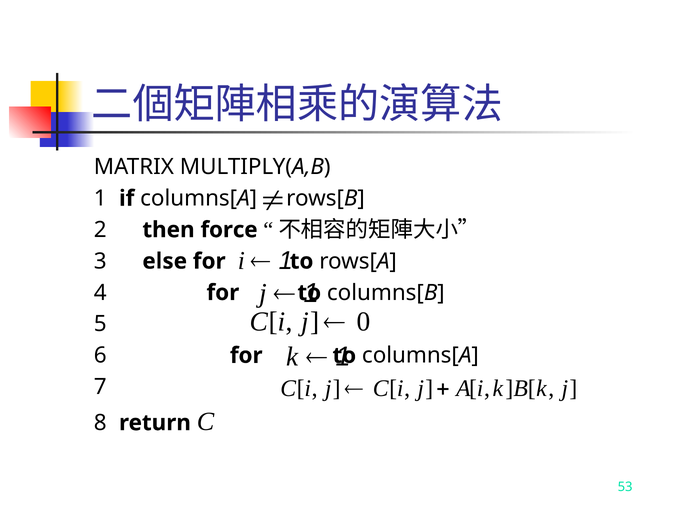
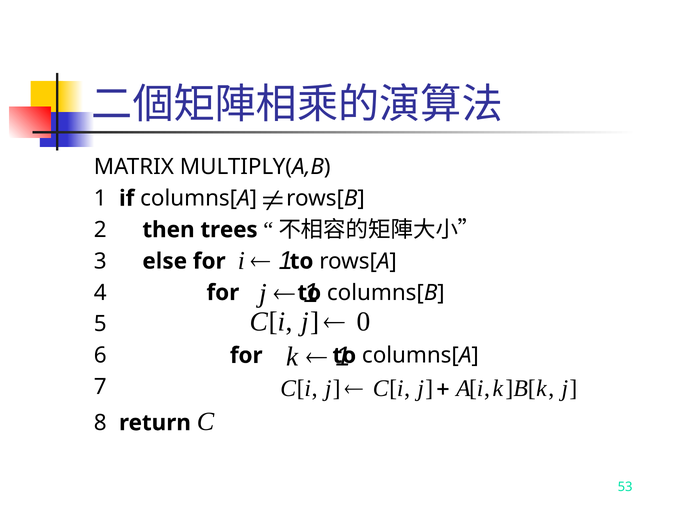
force: force -> trees
